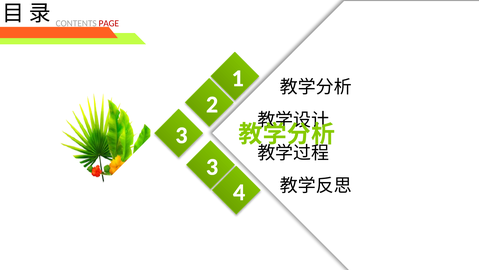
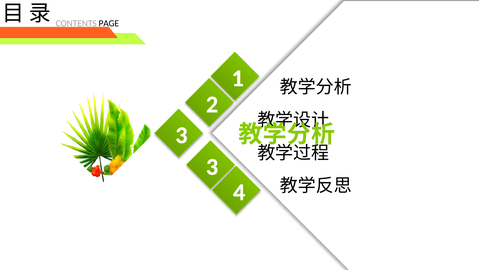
PAGE colour: red -> black
